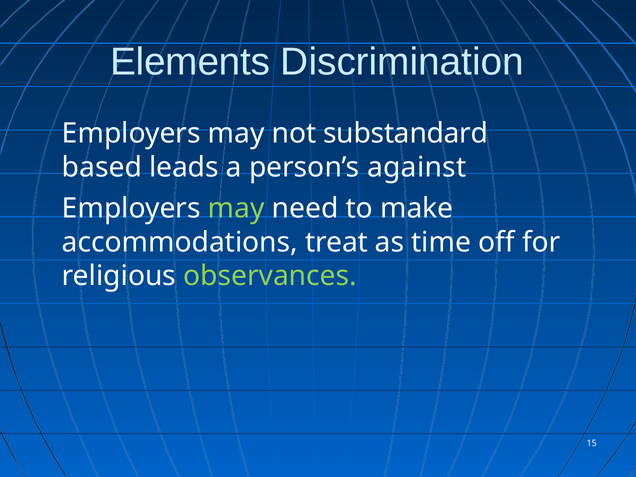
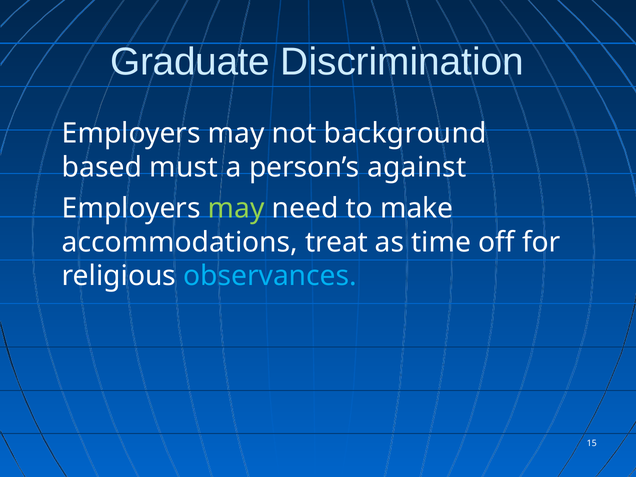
Elements: Elements -> Graduate
substandard: substandard -> background
leads: leads -> must
observances colour: light green -> light blue
